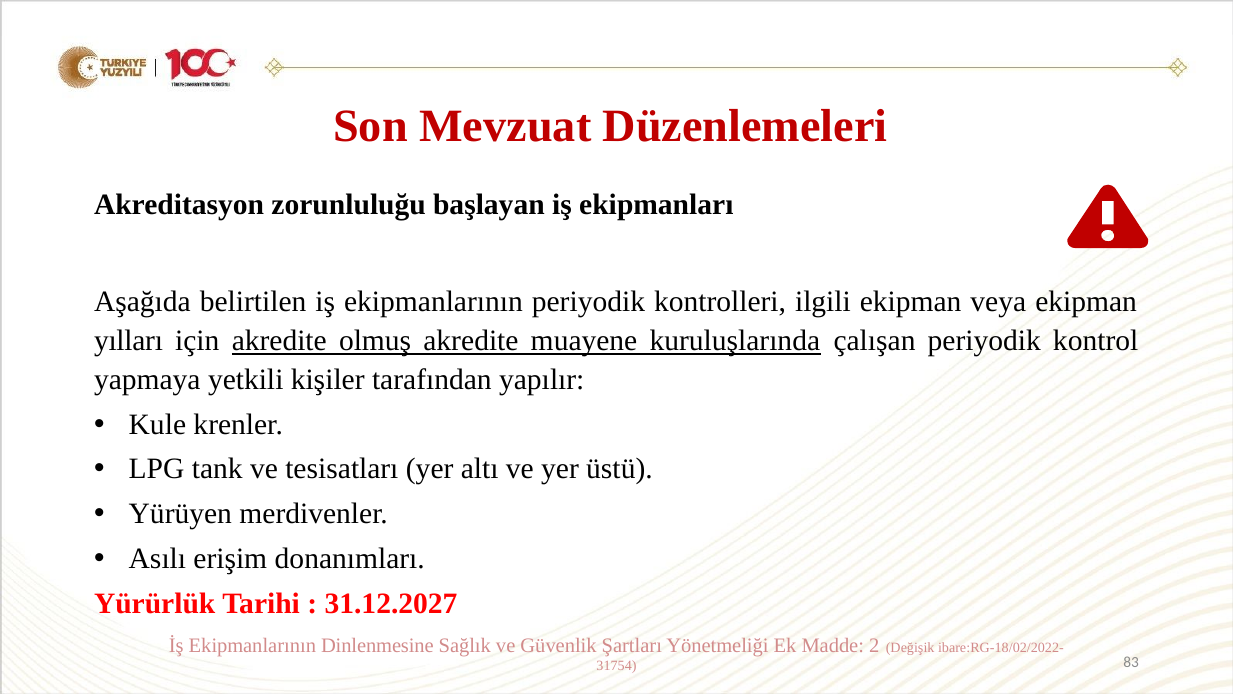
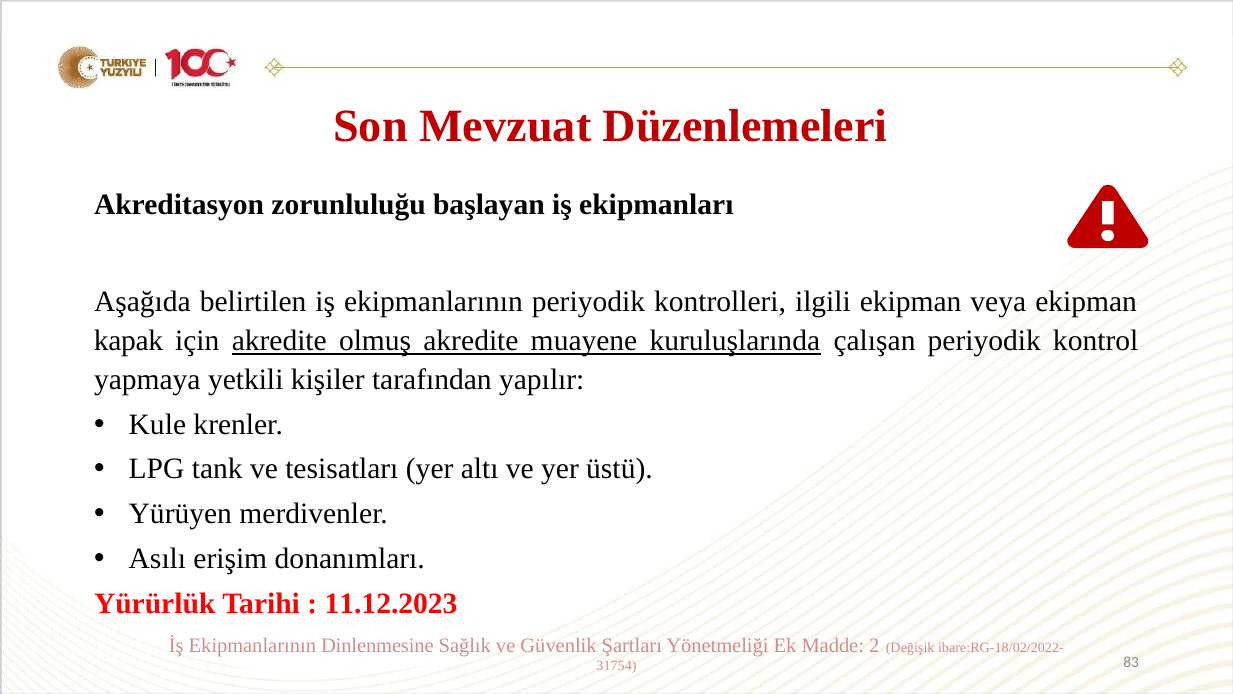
yılları: yılları -> kapak
31.12.2027: 31.12.2027 -> 11.12.2023
